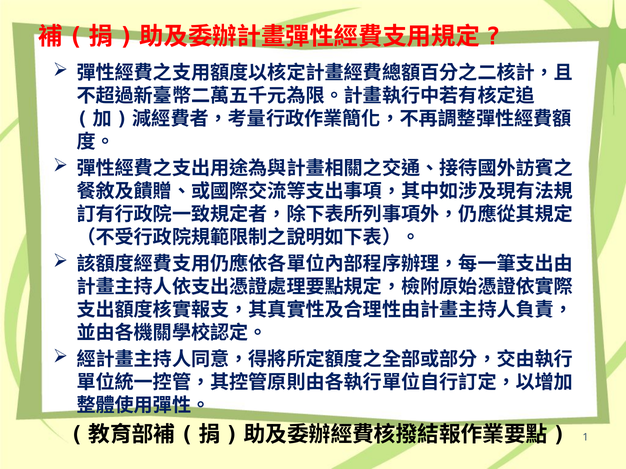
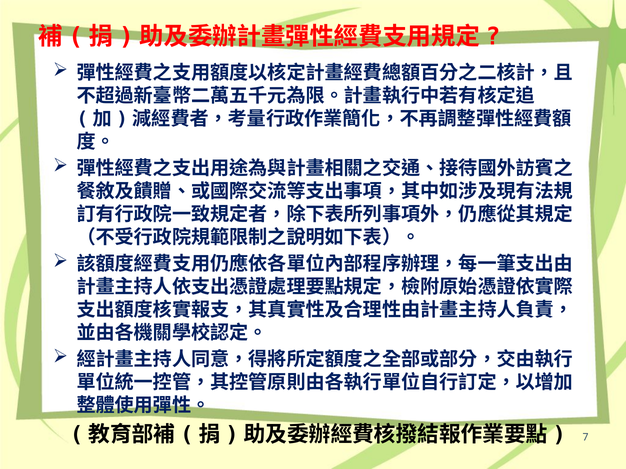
1: 1 -> 7
